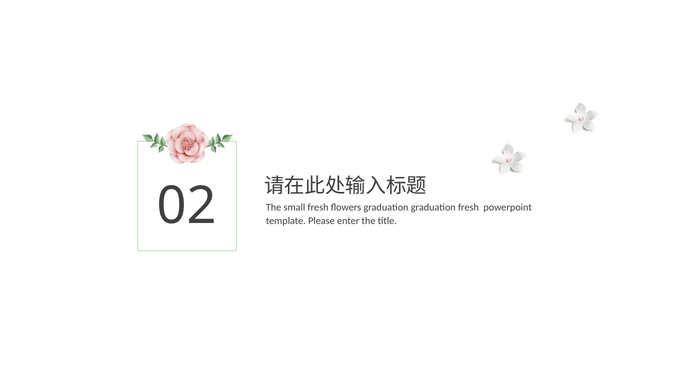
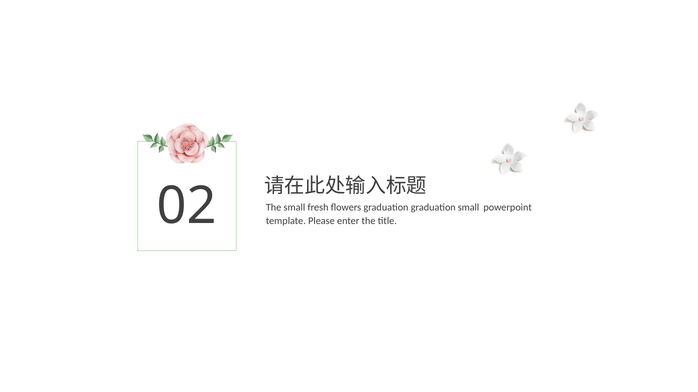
graduation fresh: fresh -> small
